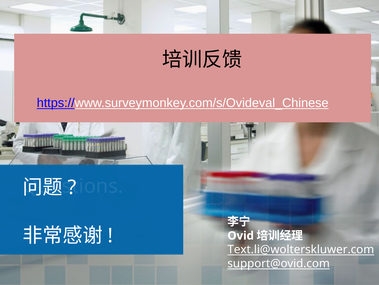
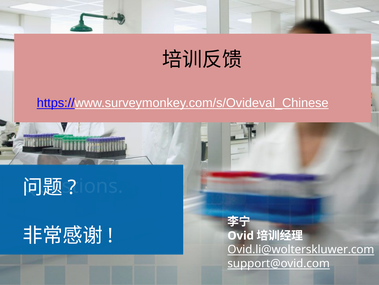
Text.li@wolterskluwer.com: Text.li@wolterskluwer.com -> Ovid.li@wolterskluwer.com
